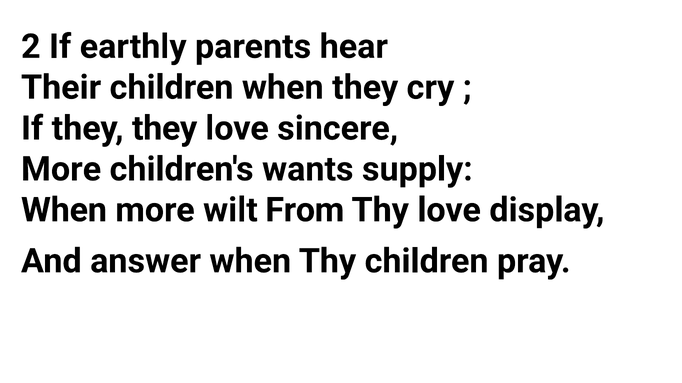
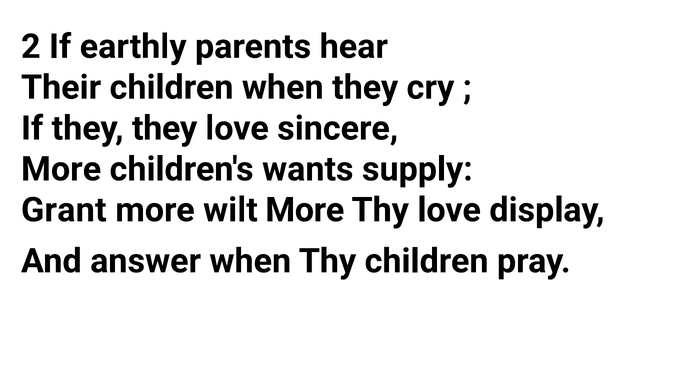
When at (64, 210): When -> Grant
wilt From: From -> More
